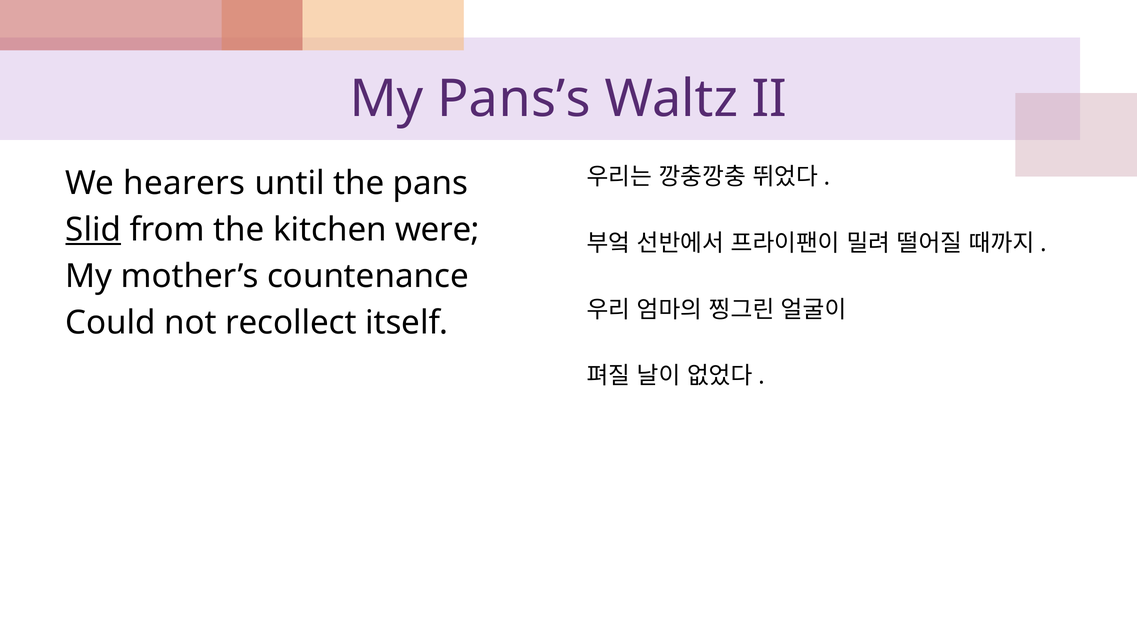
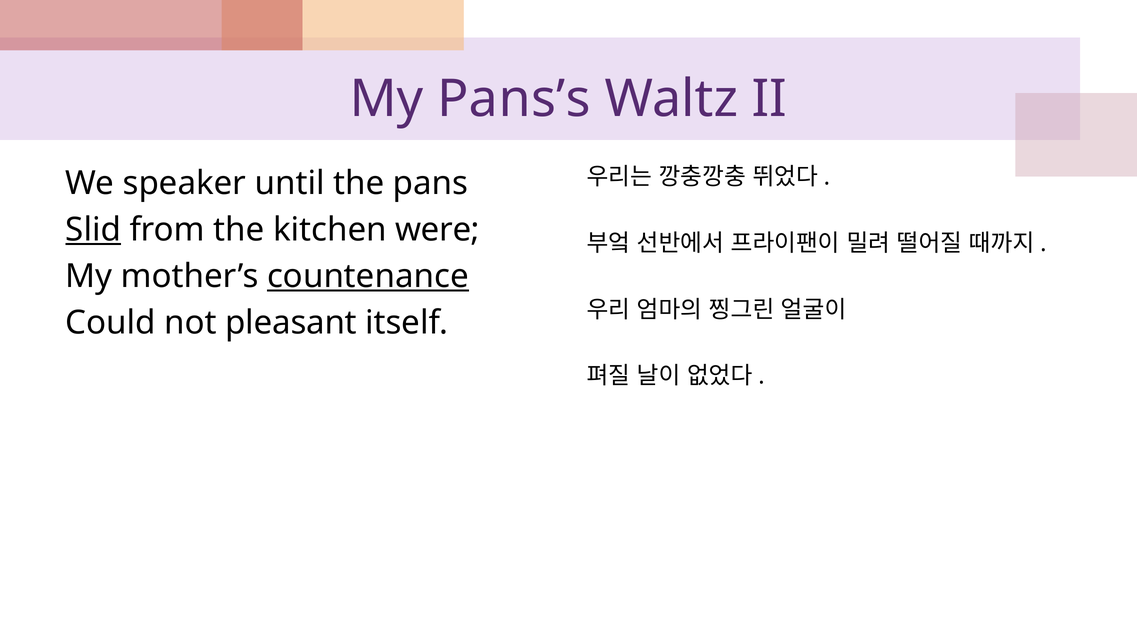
hearers: hearers -> speaker
countenance underline: none -> present
recollect: recollect -> pleasant
